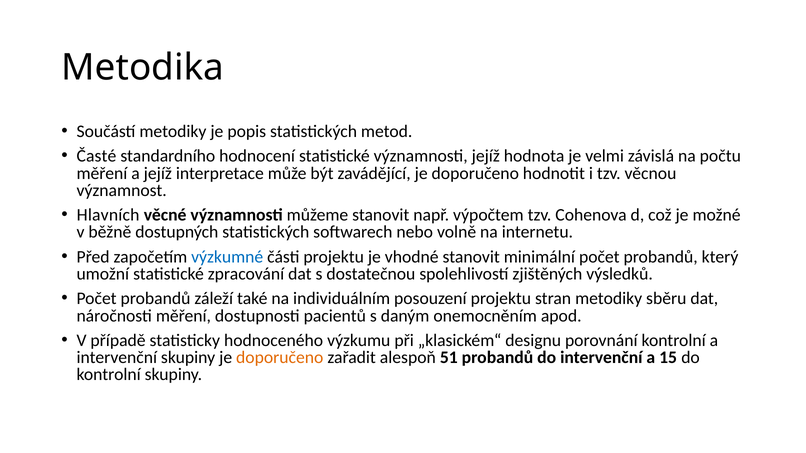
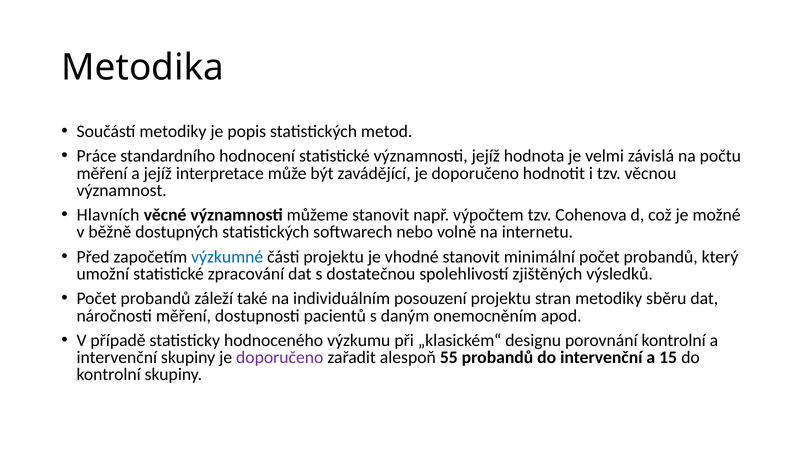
Časté: Časté -> Práce
doporučeno at (280, 358) colour: orange -> purple
51: 51 -> 55
